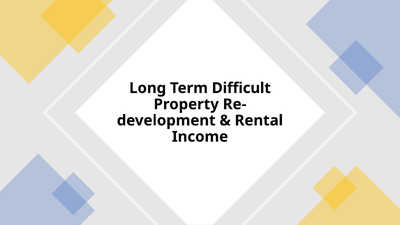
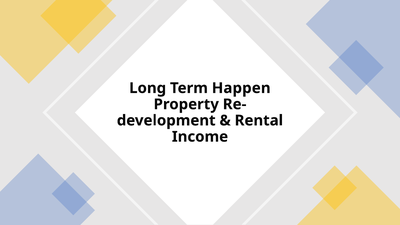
Difficult: Difficult -> Happen
